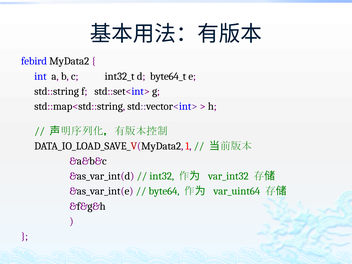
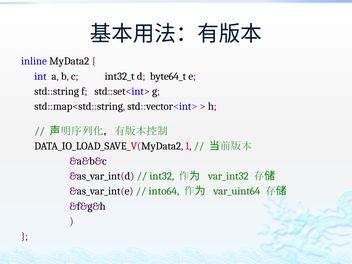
febird: febird -> inline
byte64: byte64 -> into64
